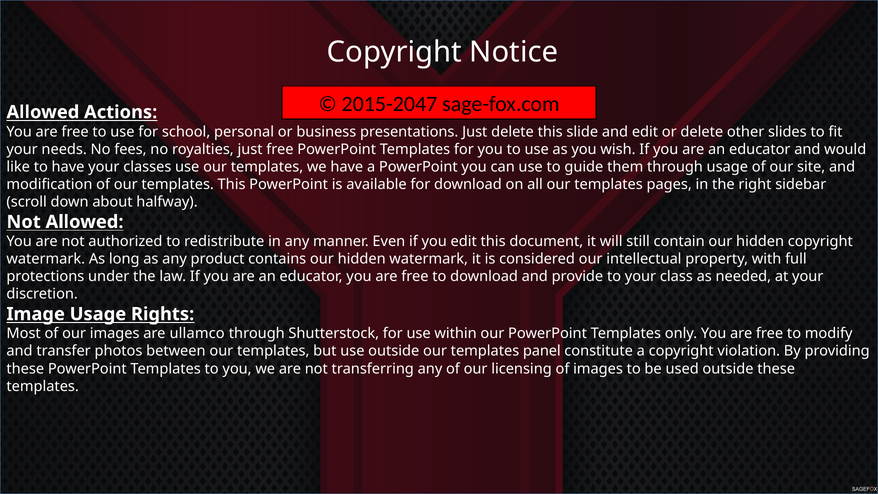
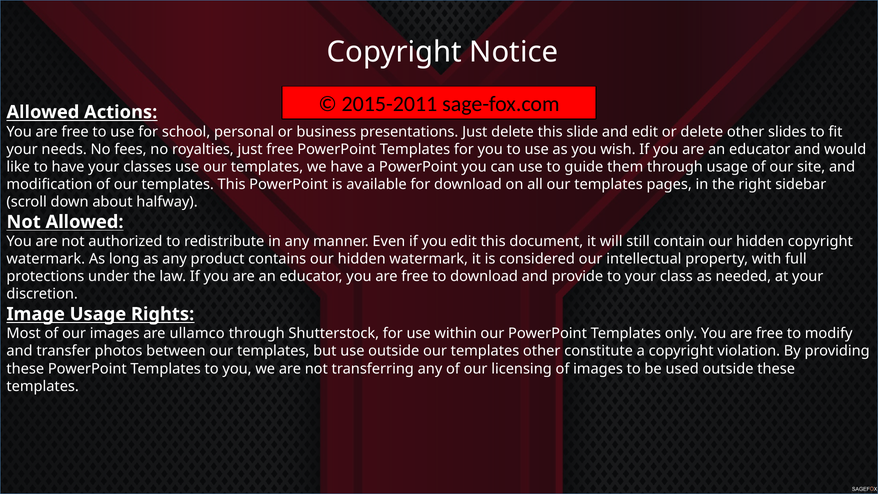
2015-2047: 2015-2047 -> 2015-2011
templates panel: panel -> other
